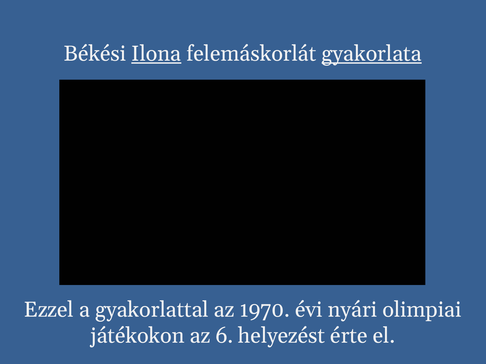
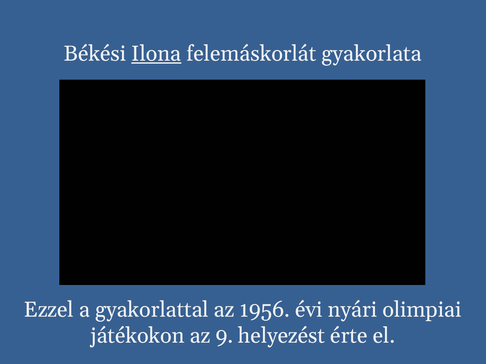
gyakorlata underline: present -> none
1970: 1970 -> 1956
6: 6 -> 9
